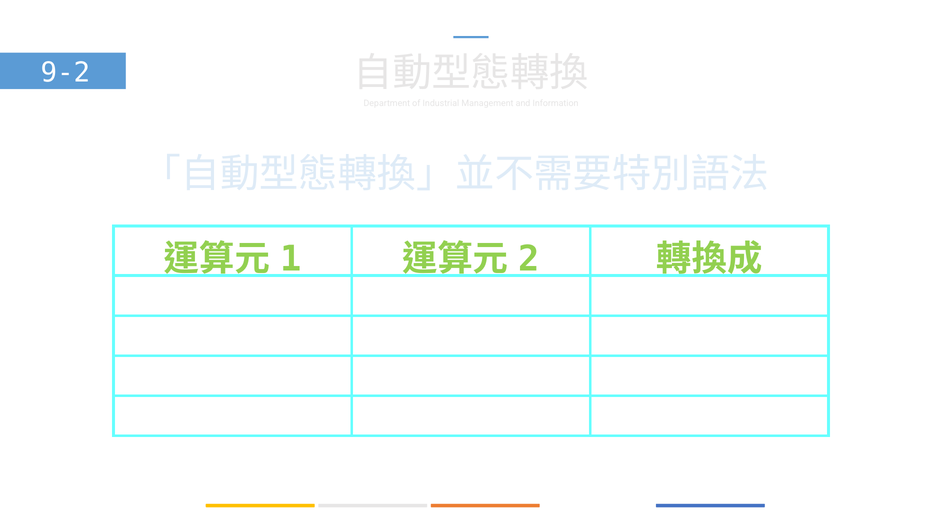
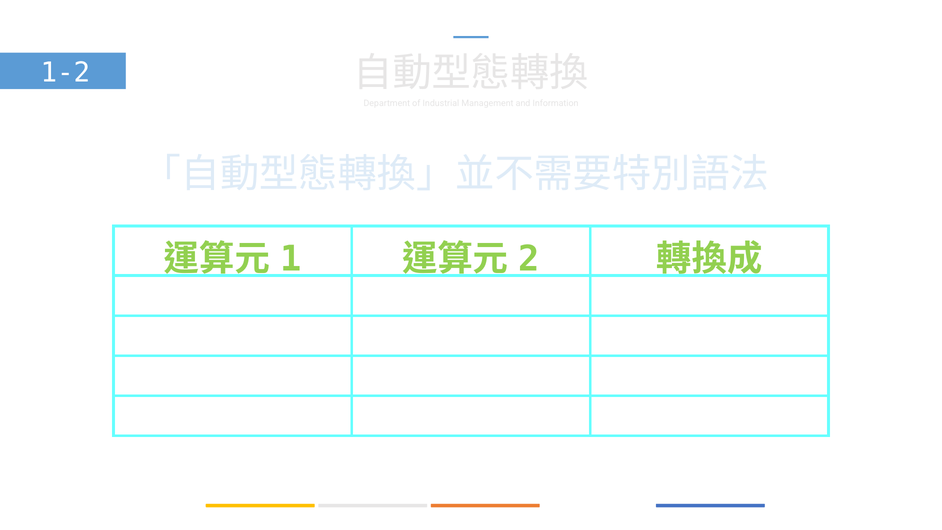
9-2: 9-2 -> 1-2
